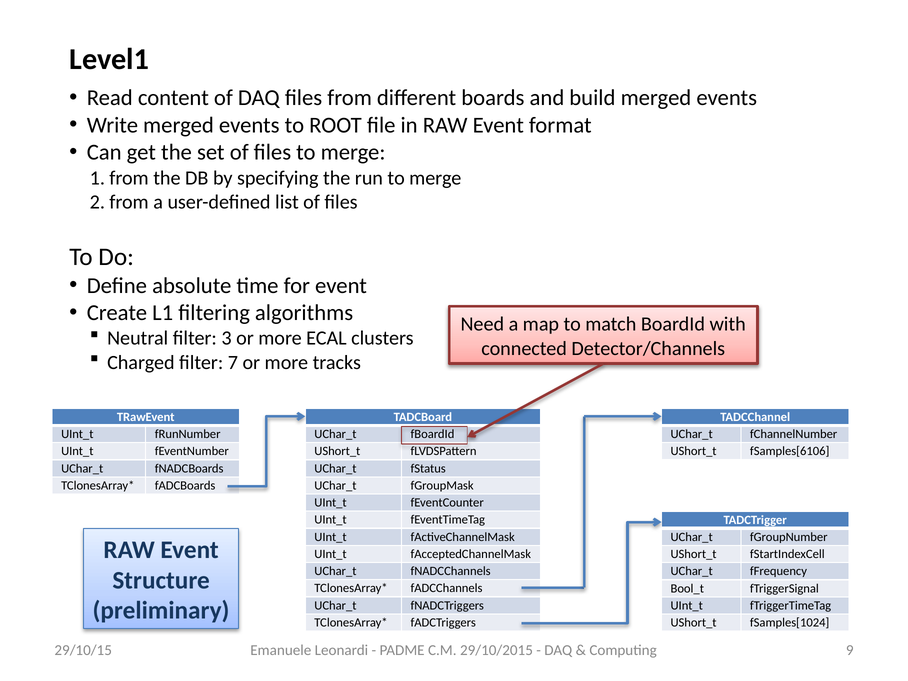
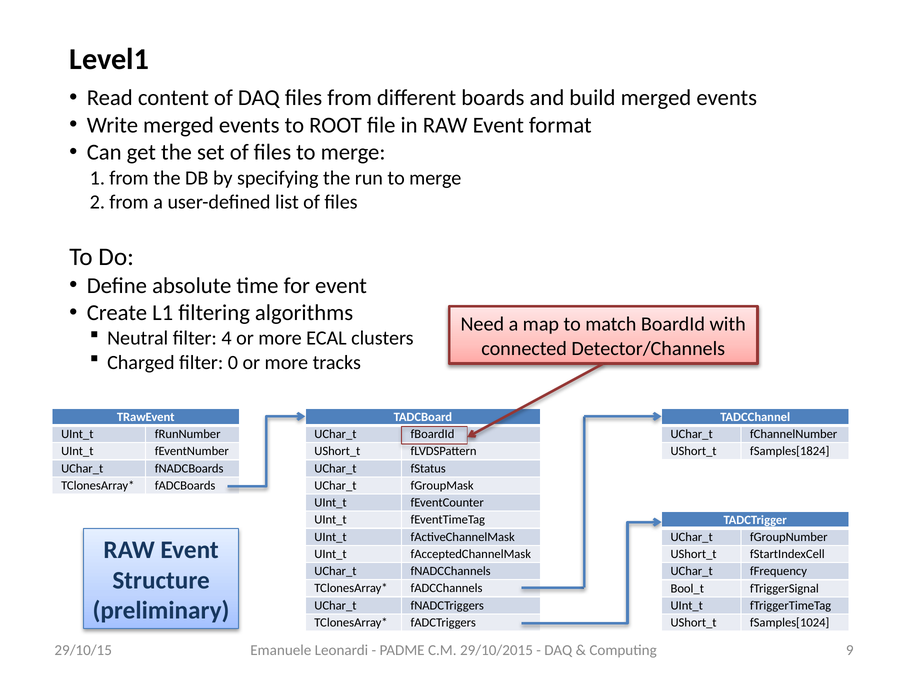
3: 3 -> 4
7: 7 -> 0
fSamples[6106: fSamples[6106 -> fSamples[1824
